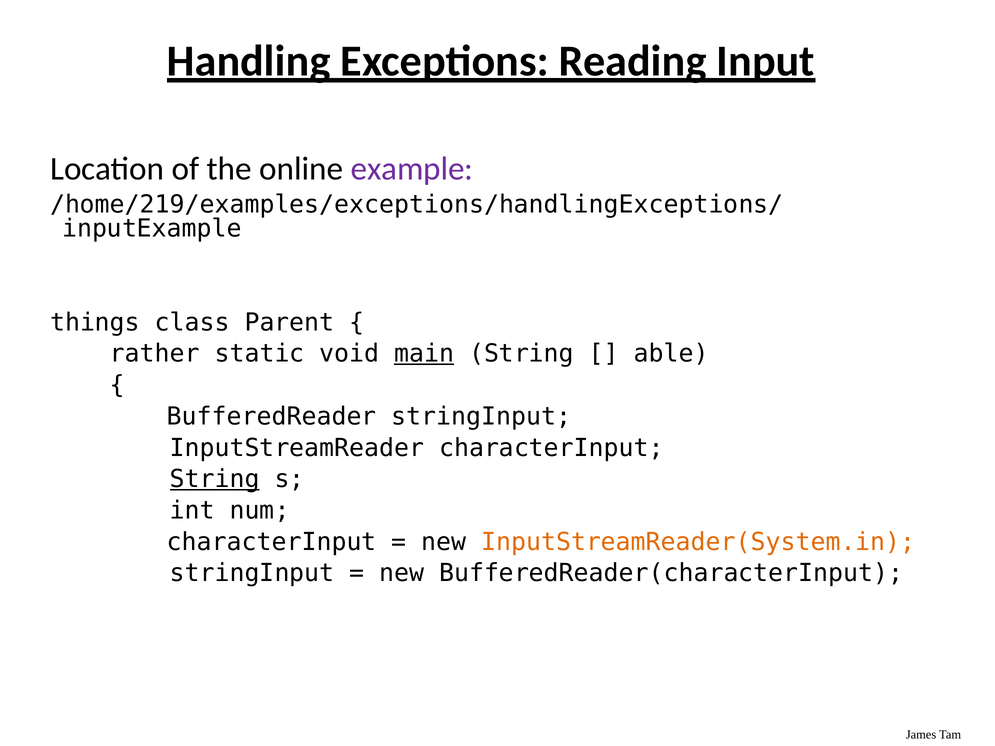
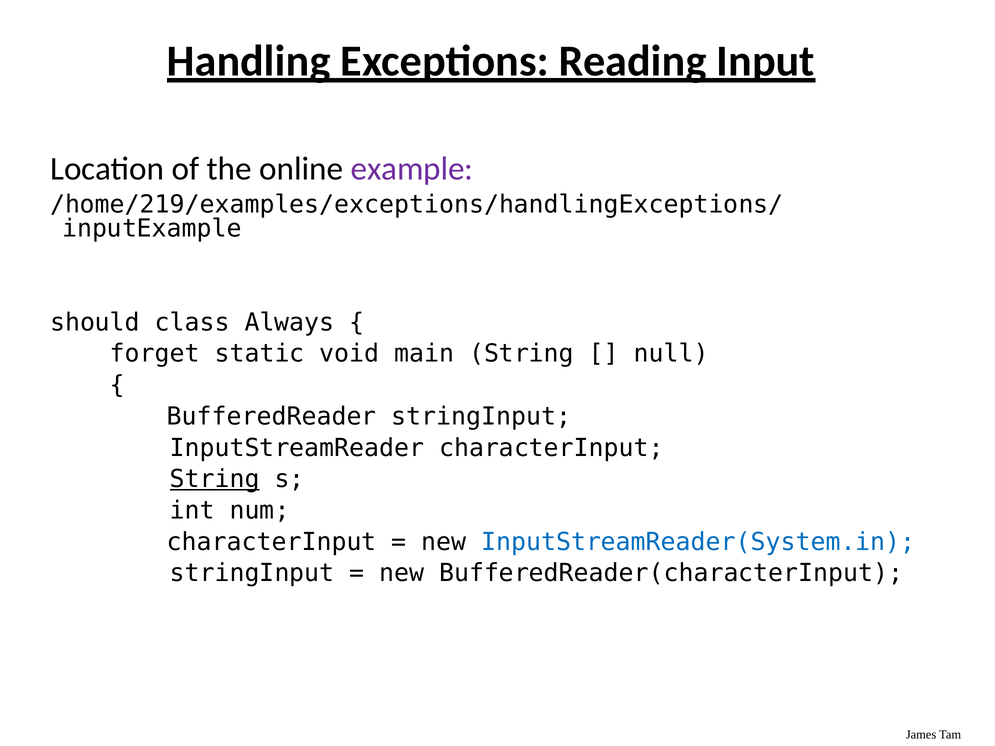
things: things -> should
Parent: Parent -> Always
rather: rather -> forget
main underline: present -> none
able: able -> null
InputStreamReader(System.in colour: orange -> blue
